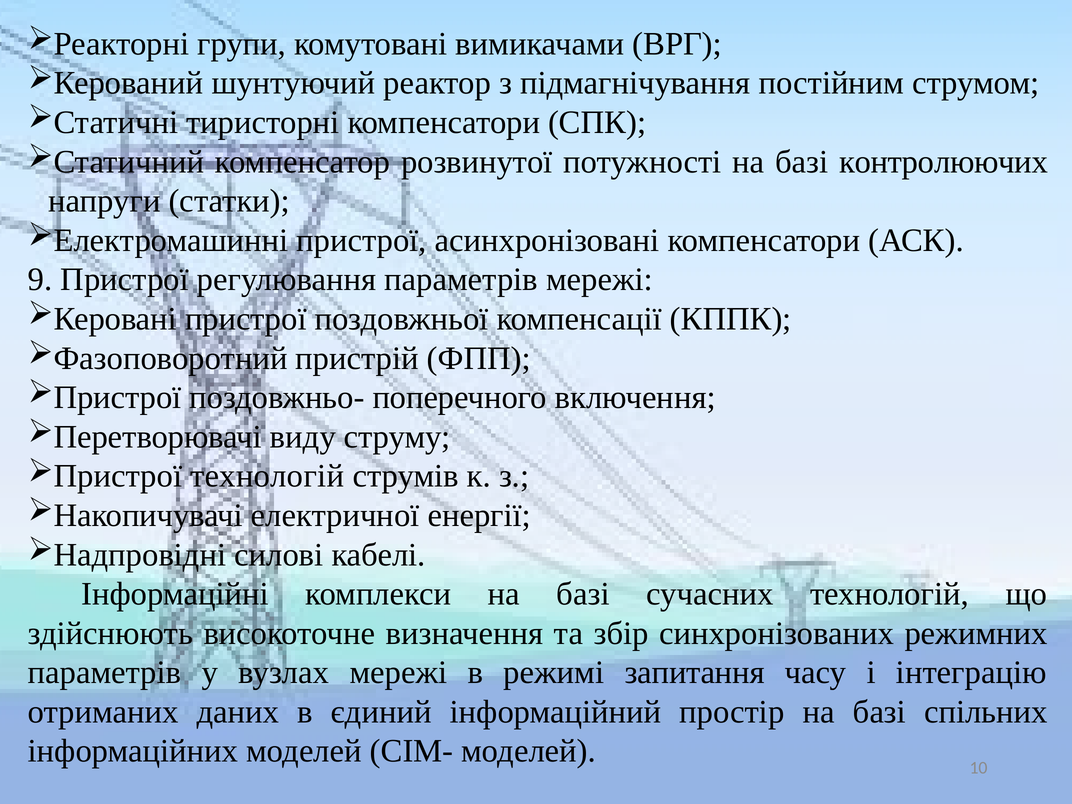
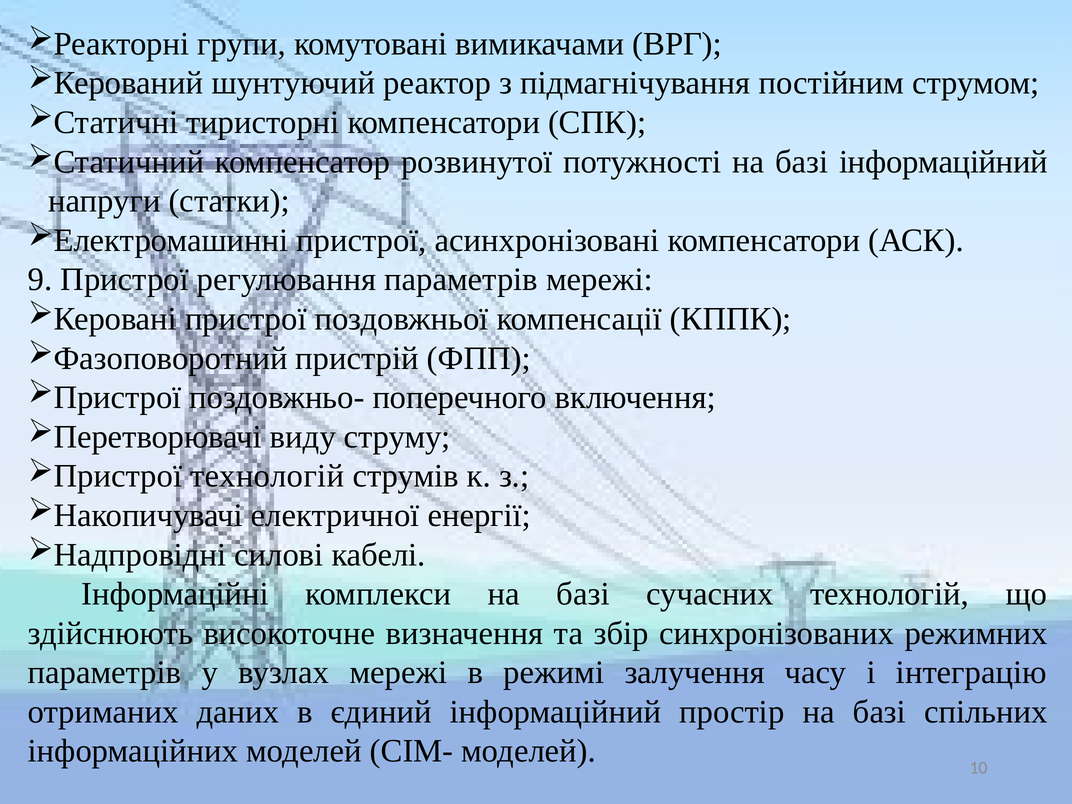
базі контролюючих: контролюючих -> інформаційний
запитання: запитання -> залучення
